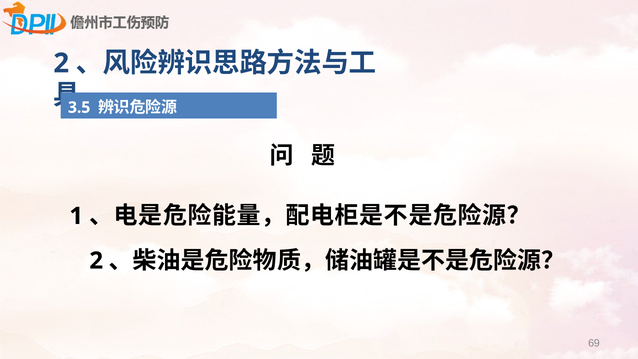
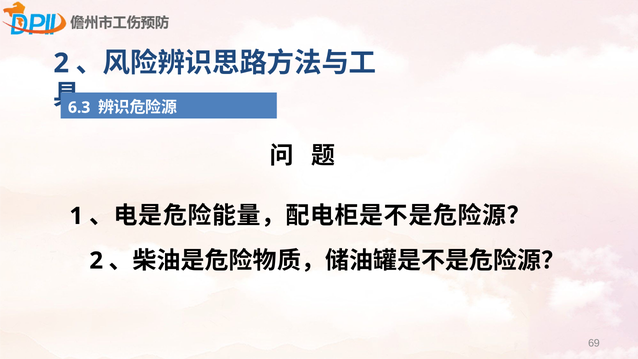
3.5: 3.5 -> 6.3
